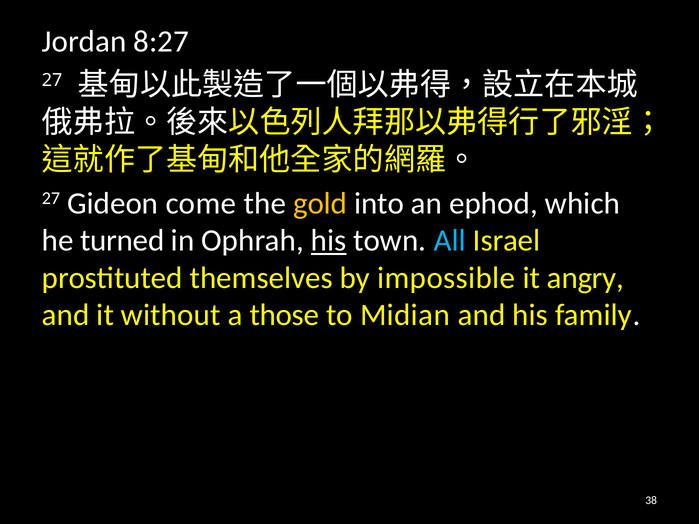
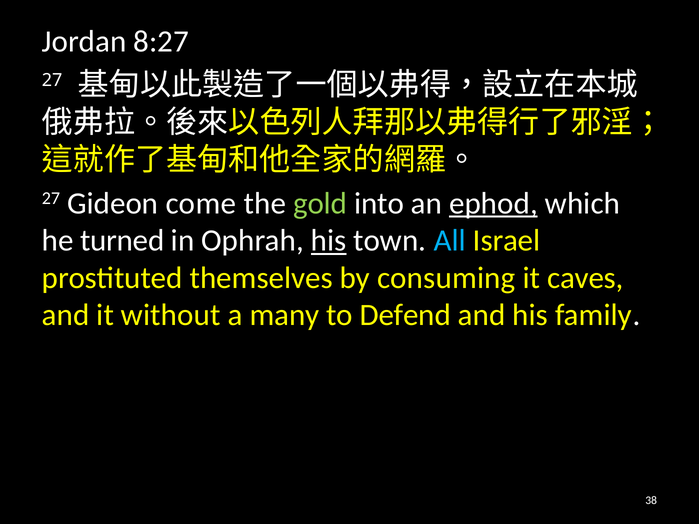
gold colour: yellow -> light green
ephod underline: none -> present
impossible: impossible -> consuming
angry: angry -> caves
those: those -> many
Midian: Midian -> Defend
